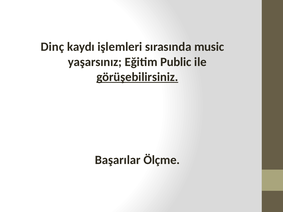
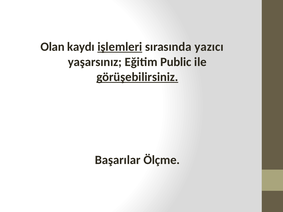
Dinç: Dinç -> Olan
işlemleri underline: none -> present
music: music -> yazıcı
